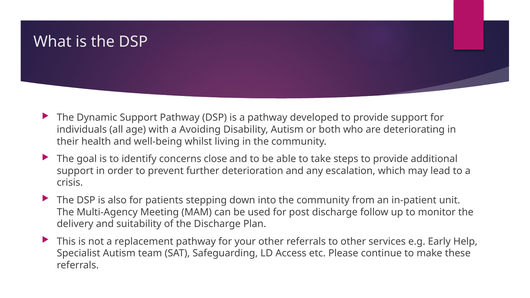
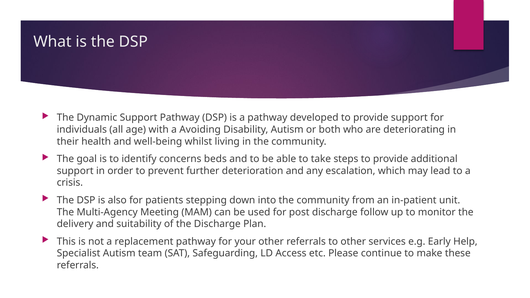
close: close -> beds
